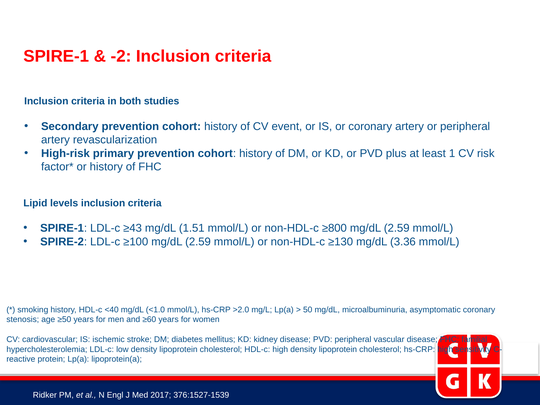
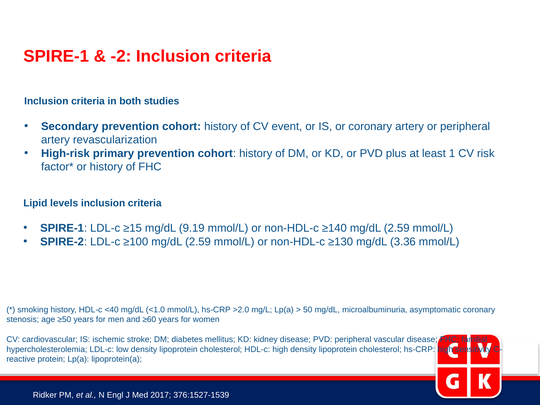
≥43: ≥43 -> ≥15
1.51: 1.51 -> 9.19
≥800: ≥800 -> ≥140
